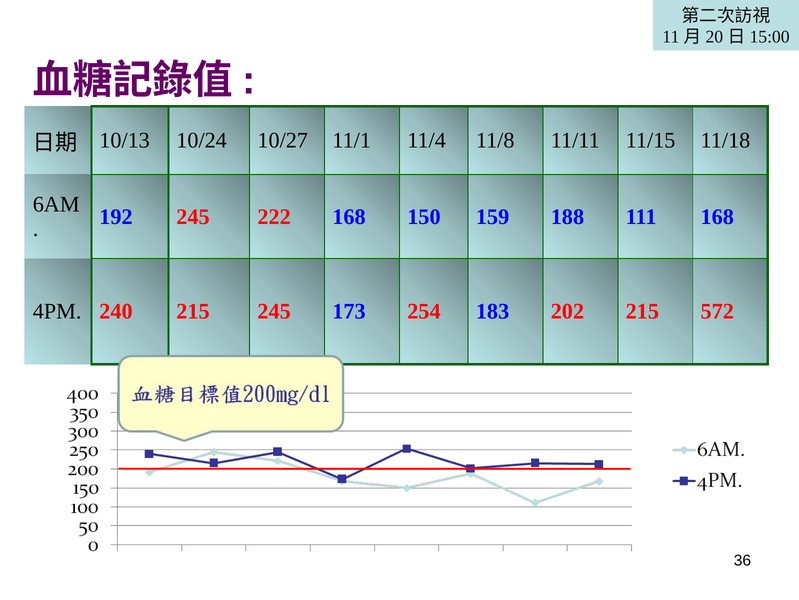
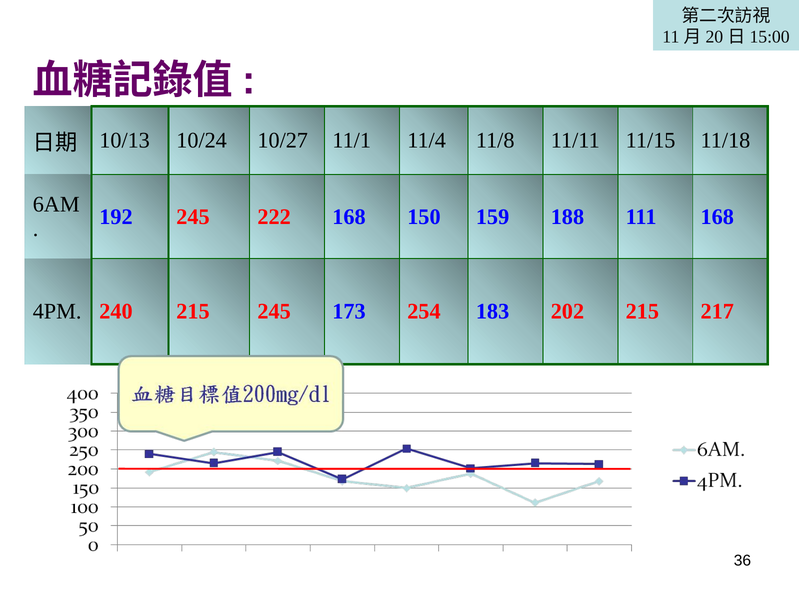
572: 572 -> 217
